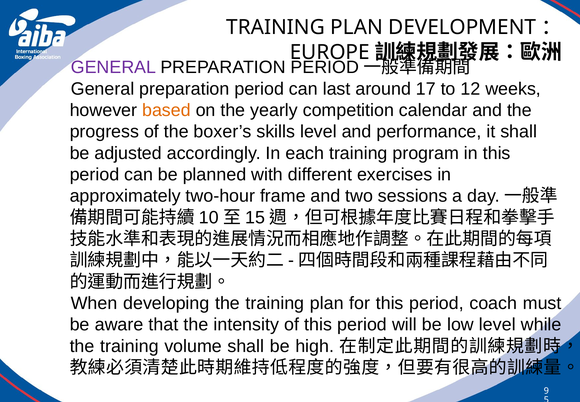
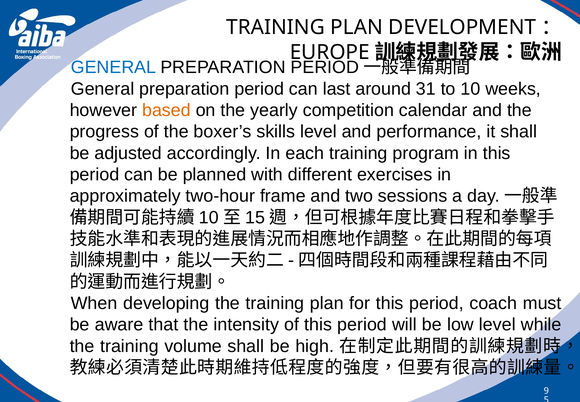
GENERAL at (113, 67) colour: purple -> blue
17: 17 -> 31
12: 12 -> 10
